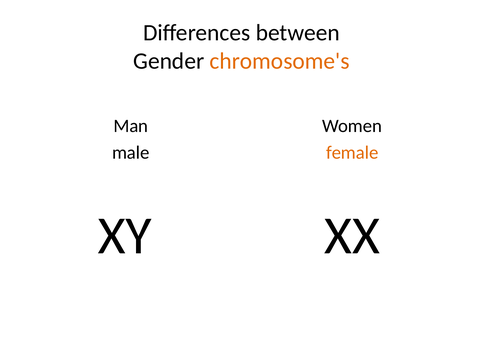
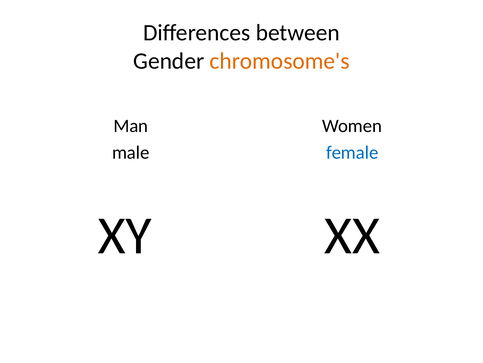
female colour: orange -> blue
